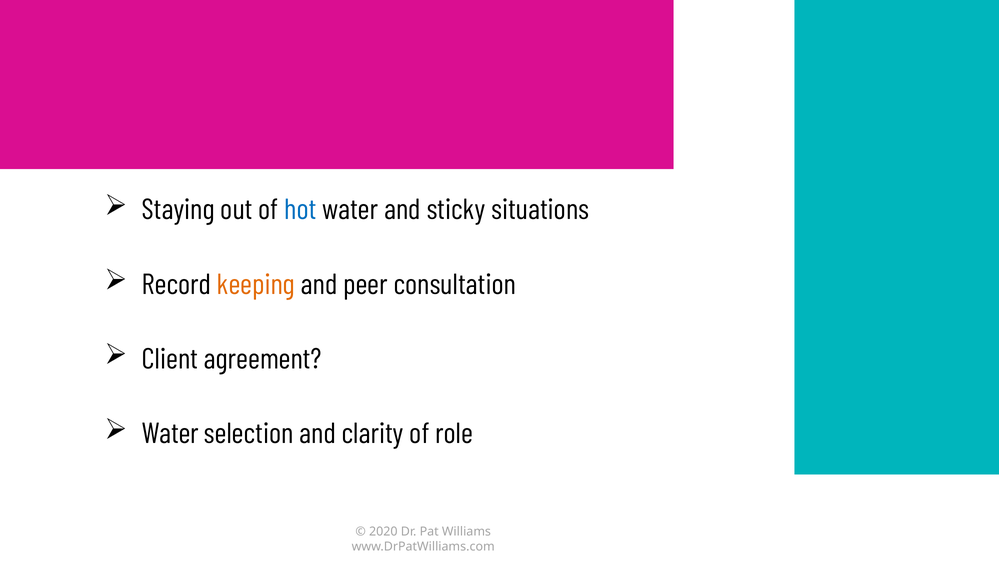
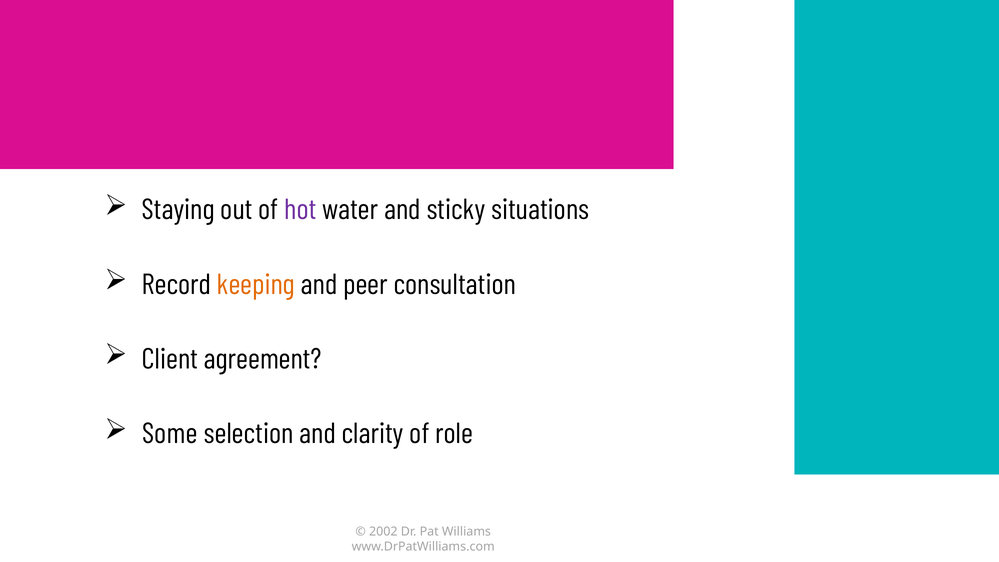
hot colour: blue -> purple
Water at (170, 434): Water -> Some
2020: 2020 -> 2002
